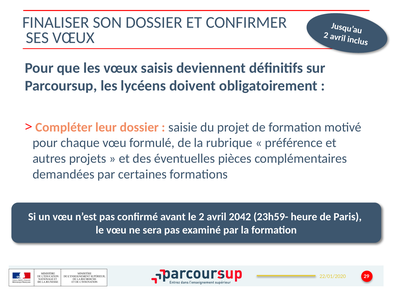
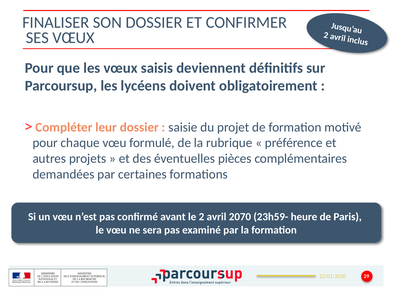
2042: 2042 -> 2070
